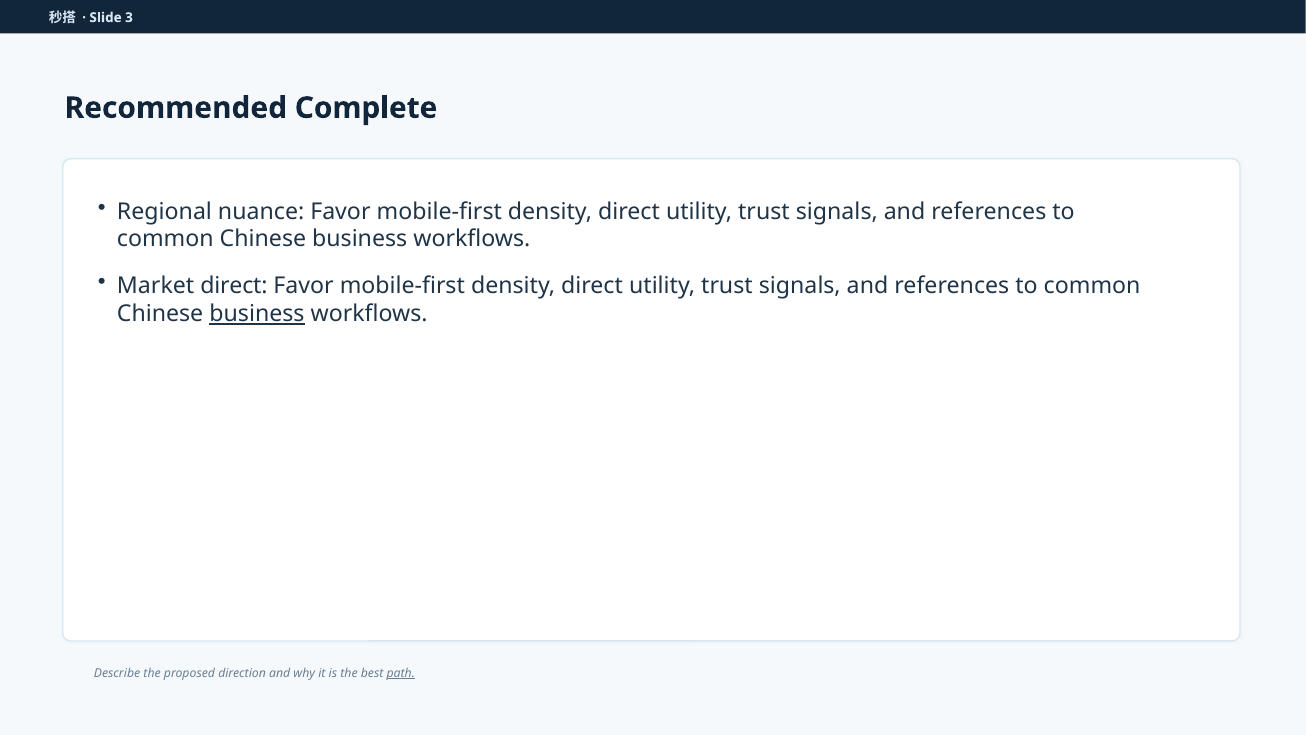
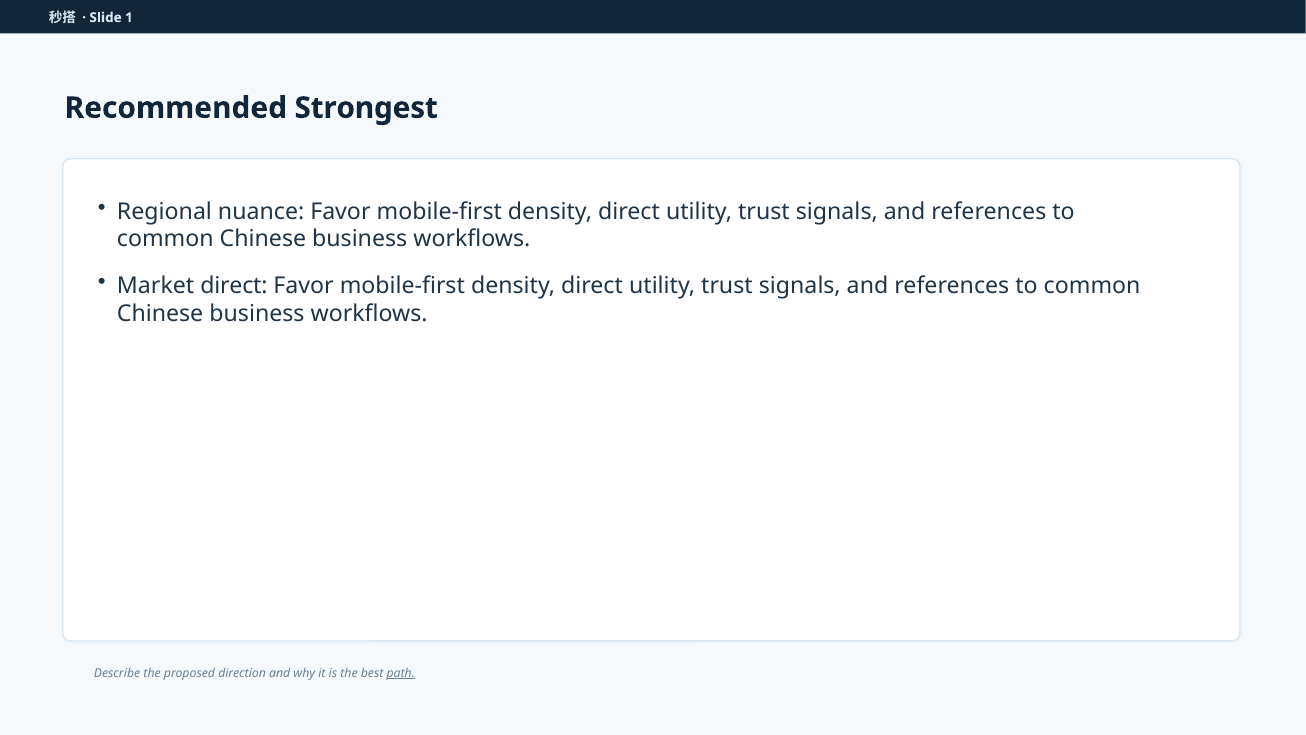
3: 3 -> 1
Complete: Complete -> Strongest
business at (257, 314) underline: present -> none
